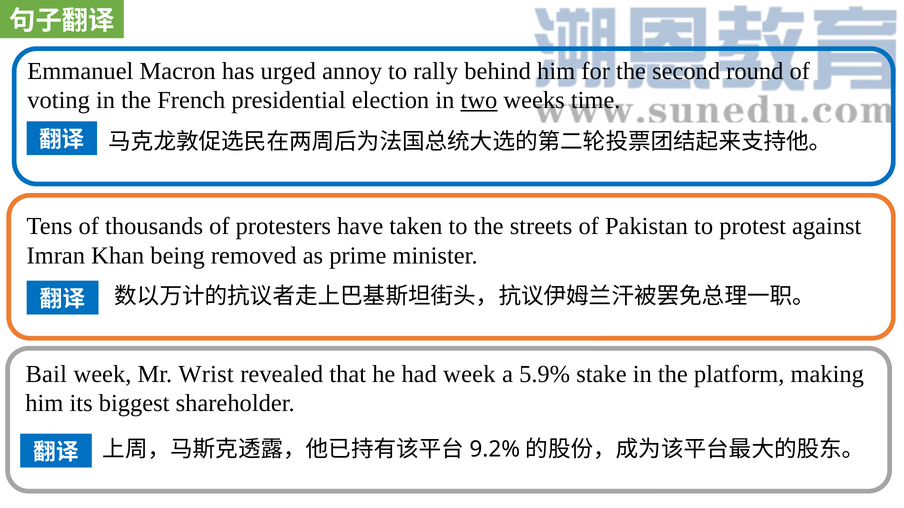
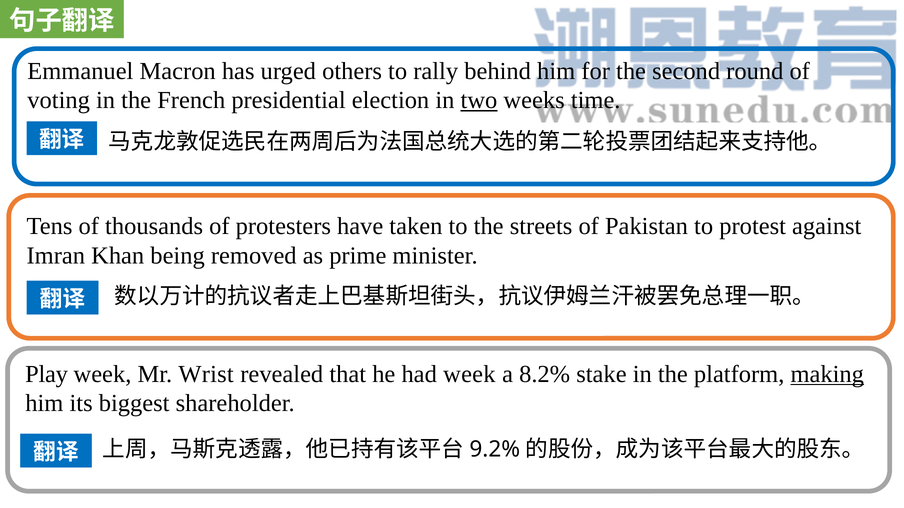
annoy: annoy -> others
Bail: Bail -> Play
5.9%: 5.9% -> 8.2%
making underline: none -> present
